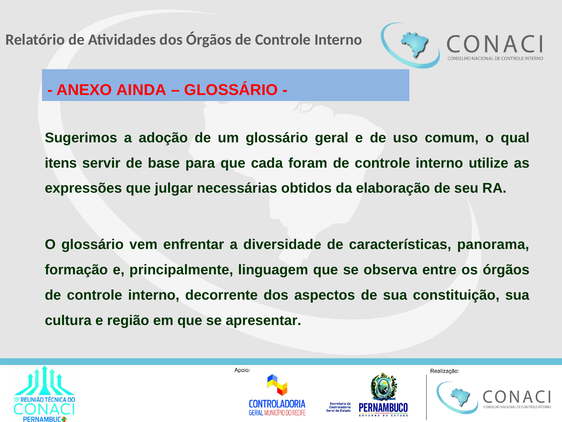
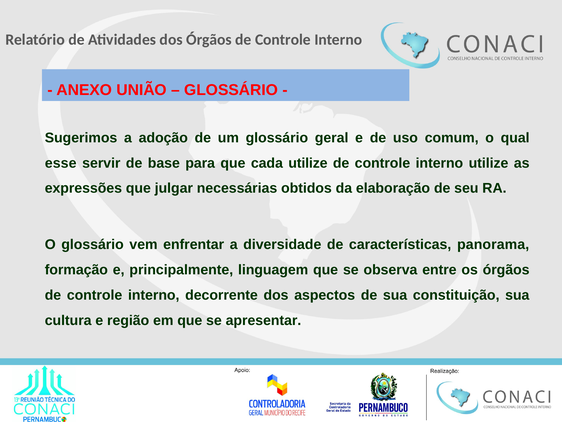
AINDA: AINDA -> UNIÃO
itens: itens -> esse
cada foram: foram -> utilize
